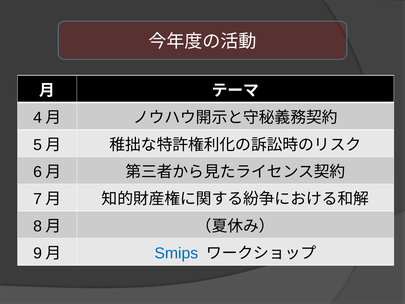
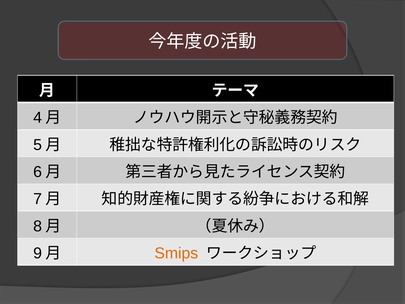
Smips colour: blue -> orange
